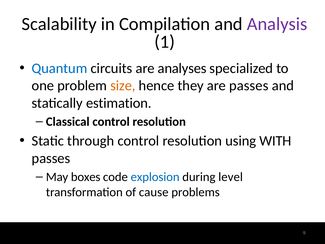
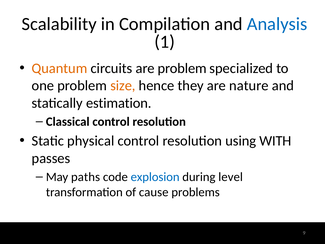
Analysis colour: purple -> blue
Quantum colour: blue -> orange
are analyses: analyses -> problem
are passes: passes -> nature
through: through -> physical
boxes: boxes -> paths
